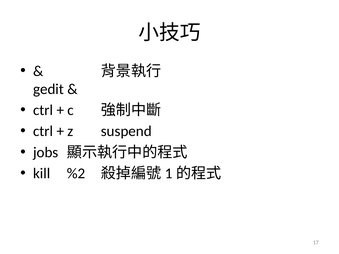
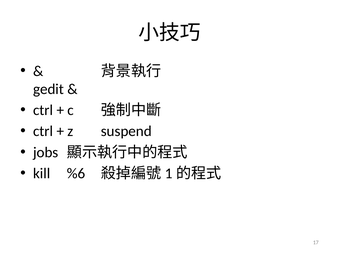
%2: %2 -> %6
